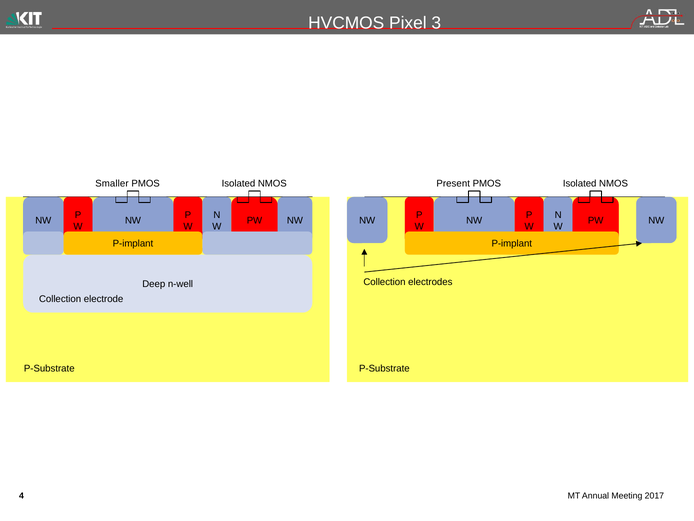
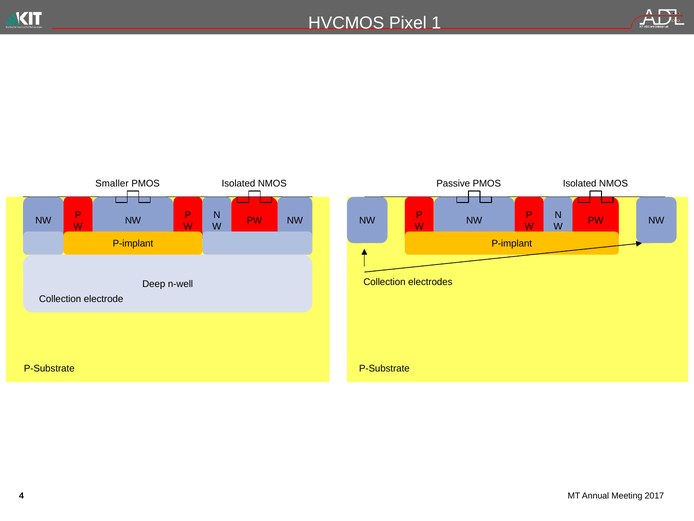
3: 3 -> 1
Present: Present -> Passive
